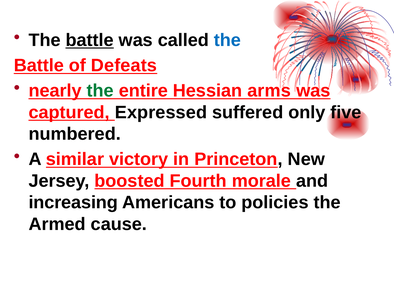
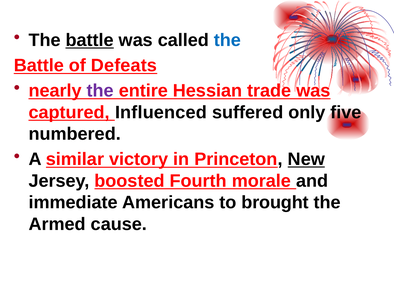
the at (100, 91) colour: green -> purple
arms: arms -> trade
Expressed: Expressed -> Influenced
New underline: none -> present
increasing: increasing -> immediate
policies: policies -> brought
